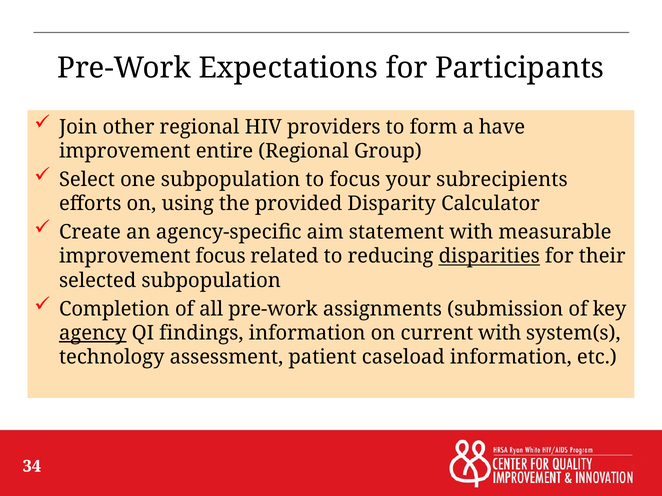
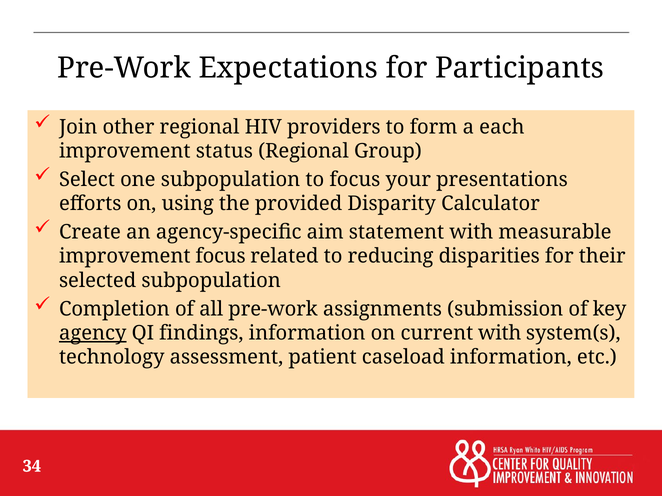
have: have -> each
entire: entire -> status
subrecipients: subrecipients -> presentations
disparities underline: present -> none
